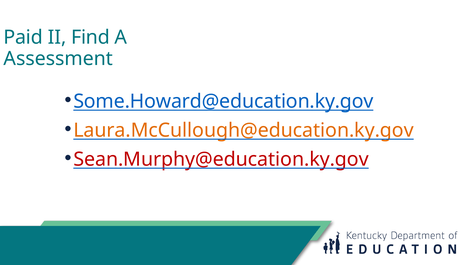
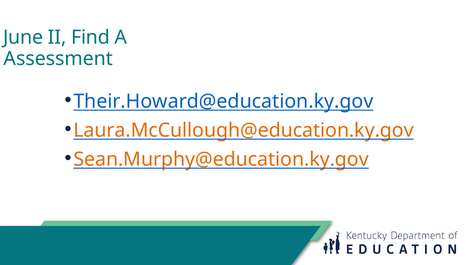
Paid: Paid -> June
Some.Howard@education.ky.gov: Some.Howard@education.ky.gov -> Their.Howard@education.ky.gov
Sean.Murphy@education.ky.gov colour: red -> orange
